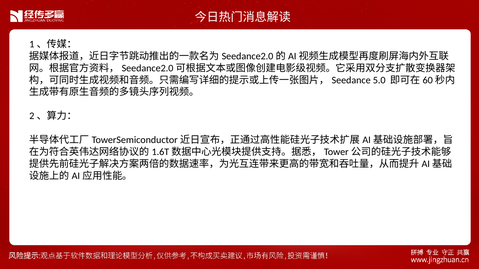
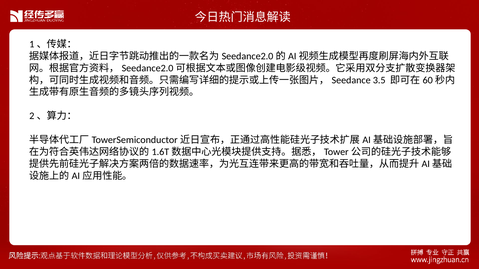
5.0: 5.0 -> 3.5
